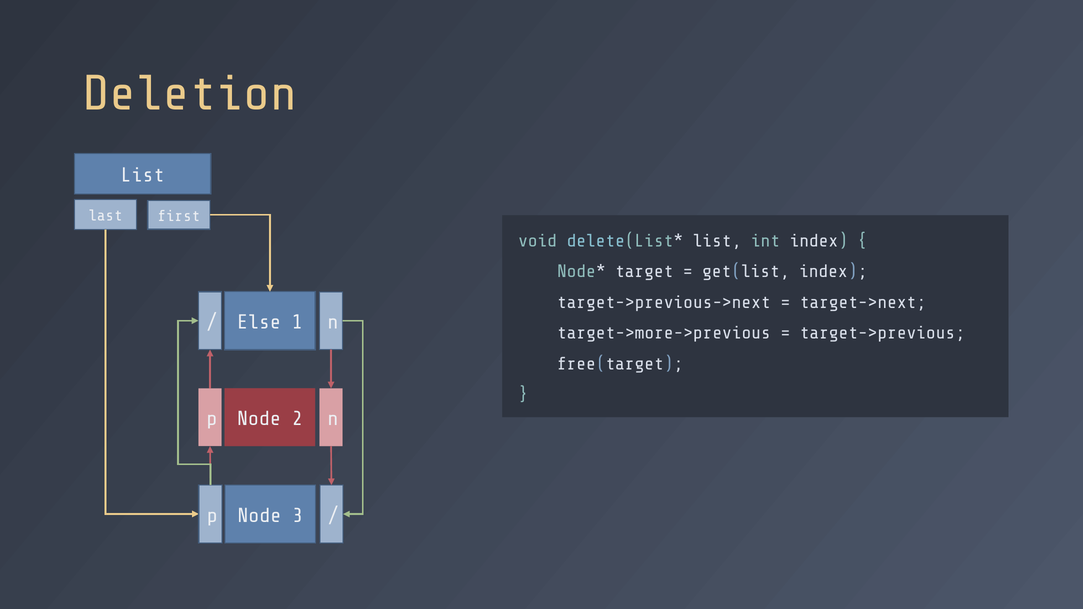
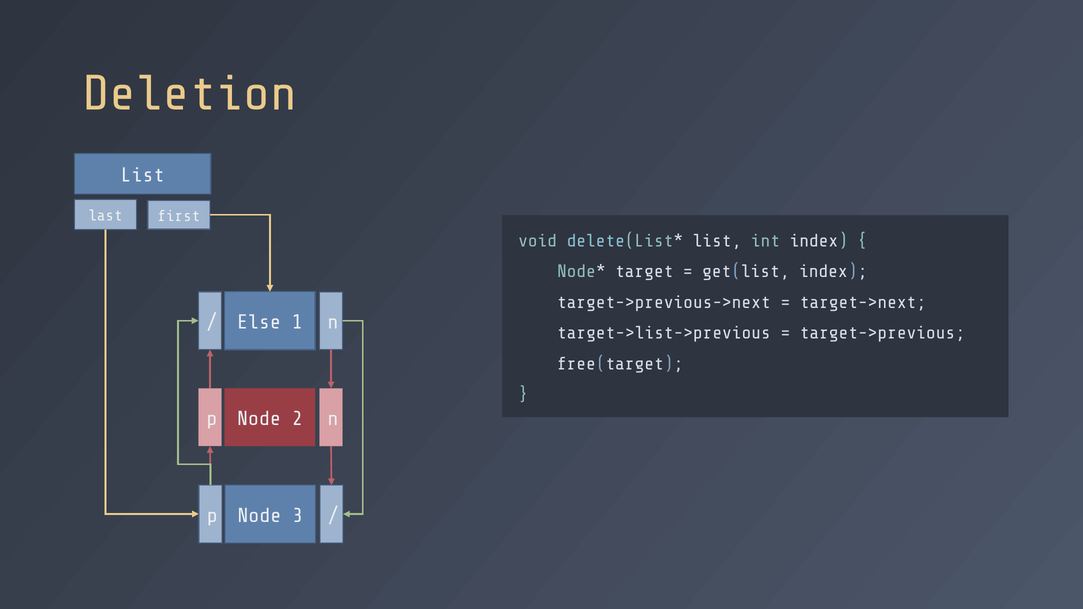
target->more->previous: target->more->previous -> target->list->previous
